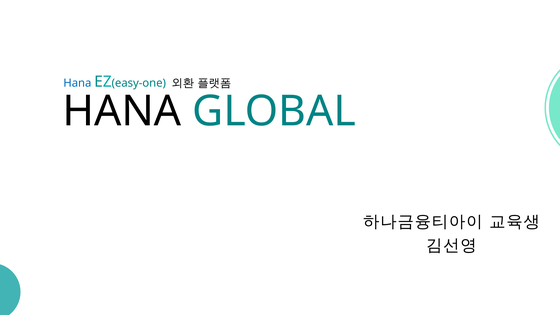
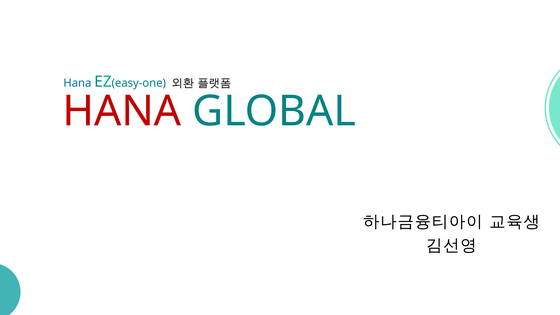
HANA at (122, 111) colour: black -> red
